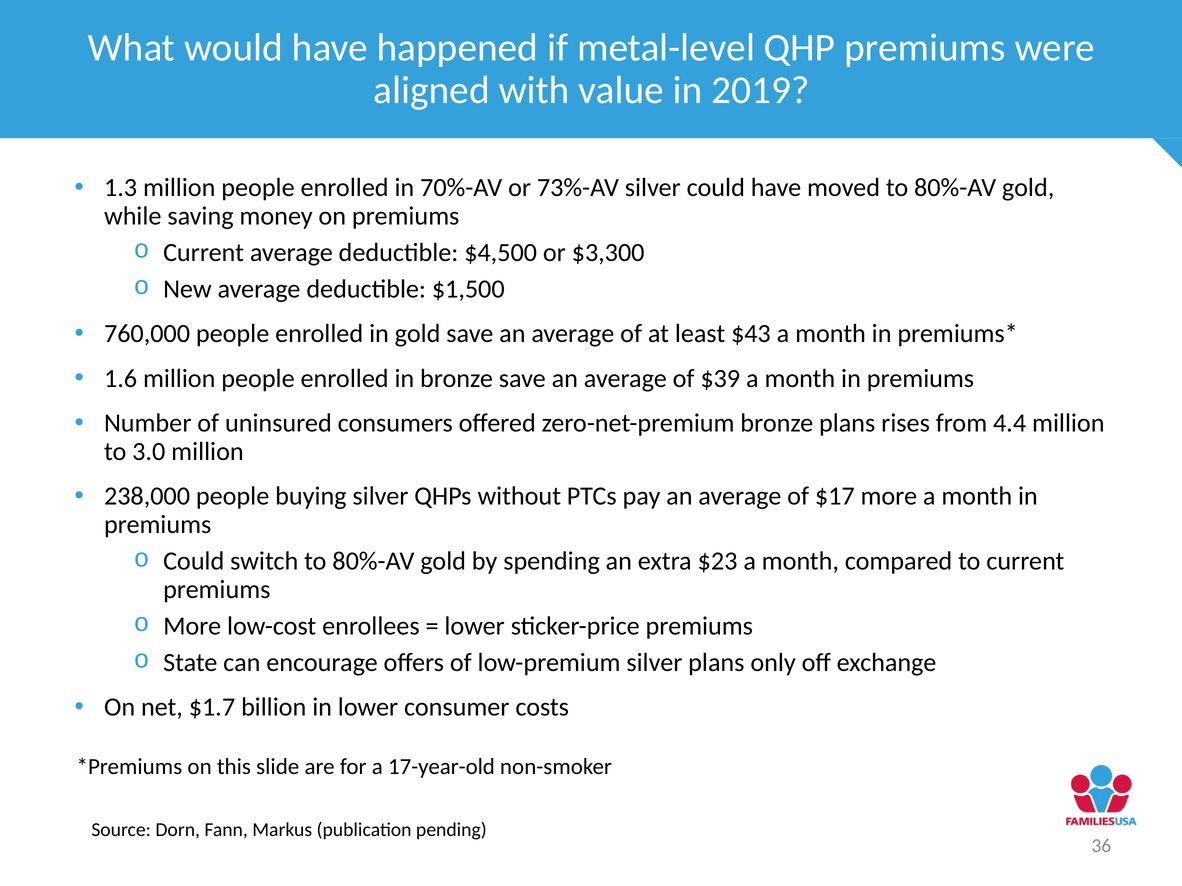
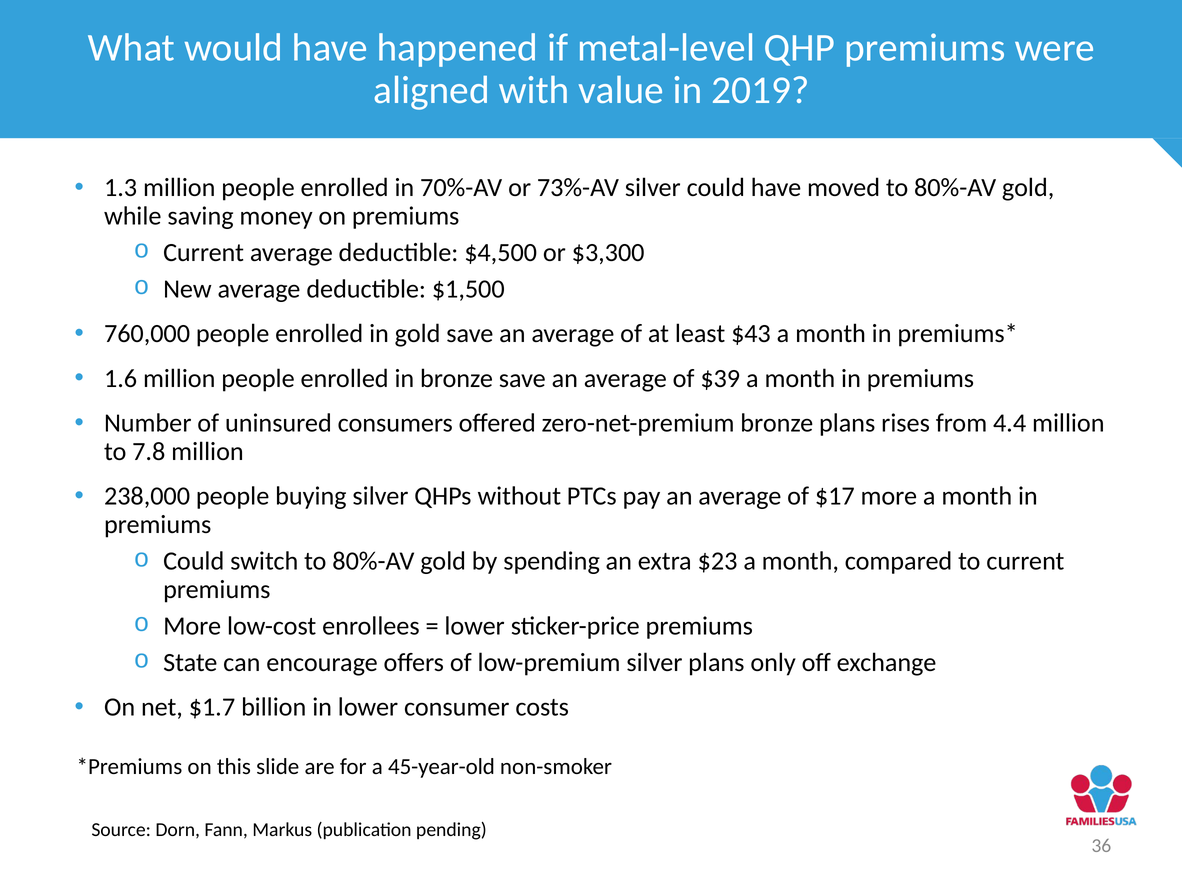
3.0: 3.0 -> 7.8
17-year-old: 17-year-old -> 45-year-old
